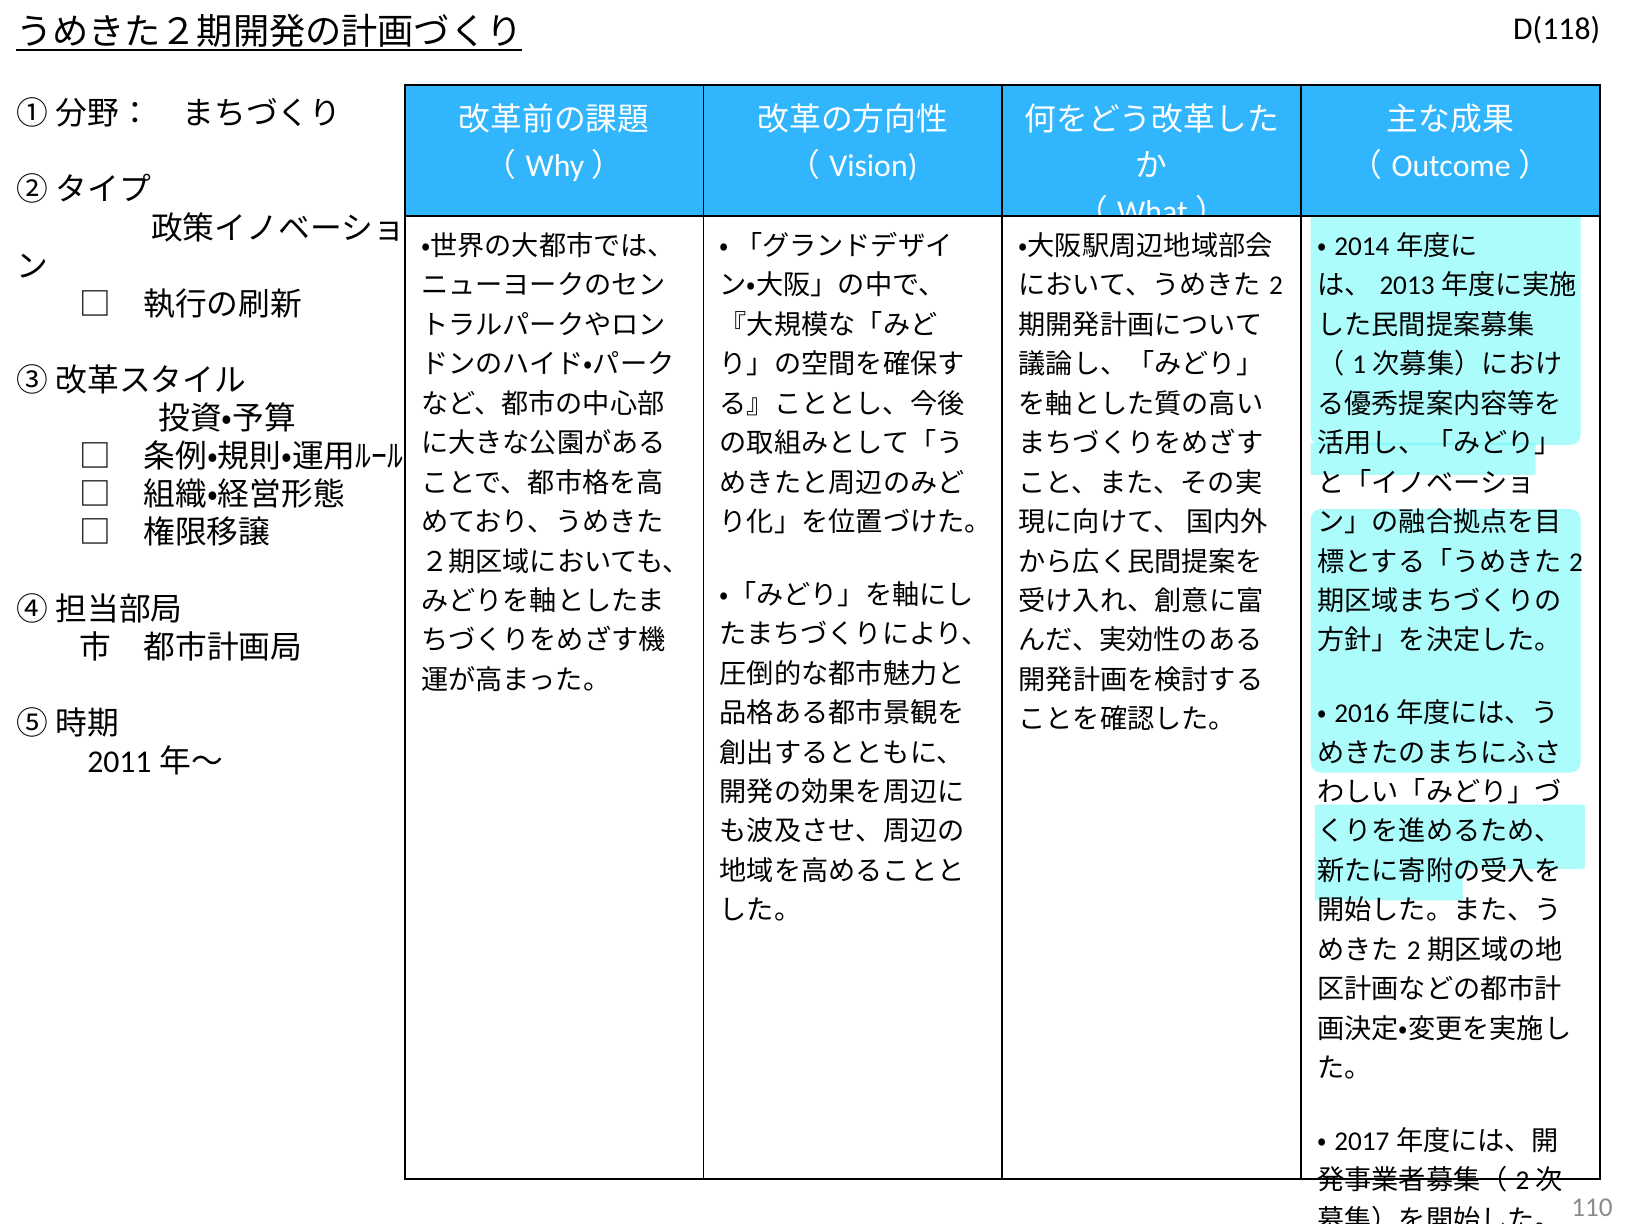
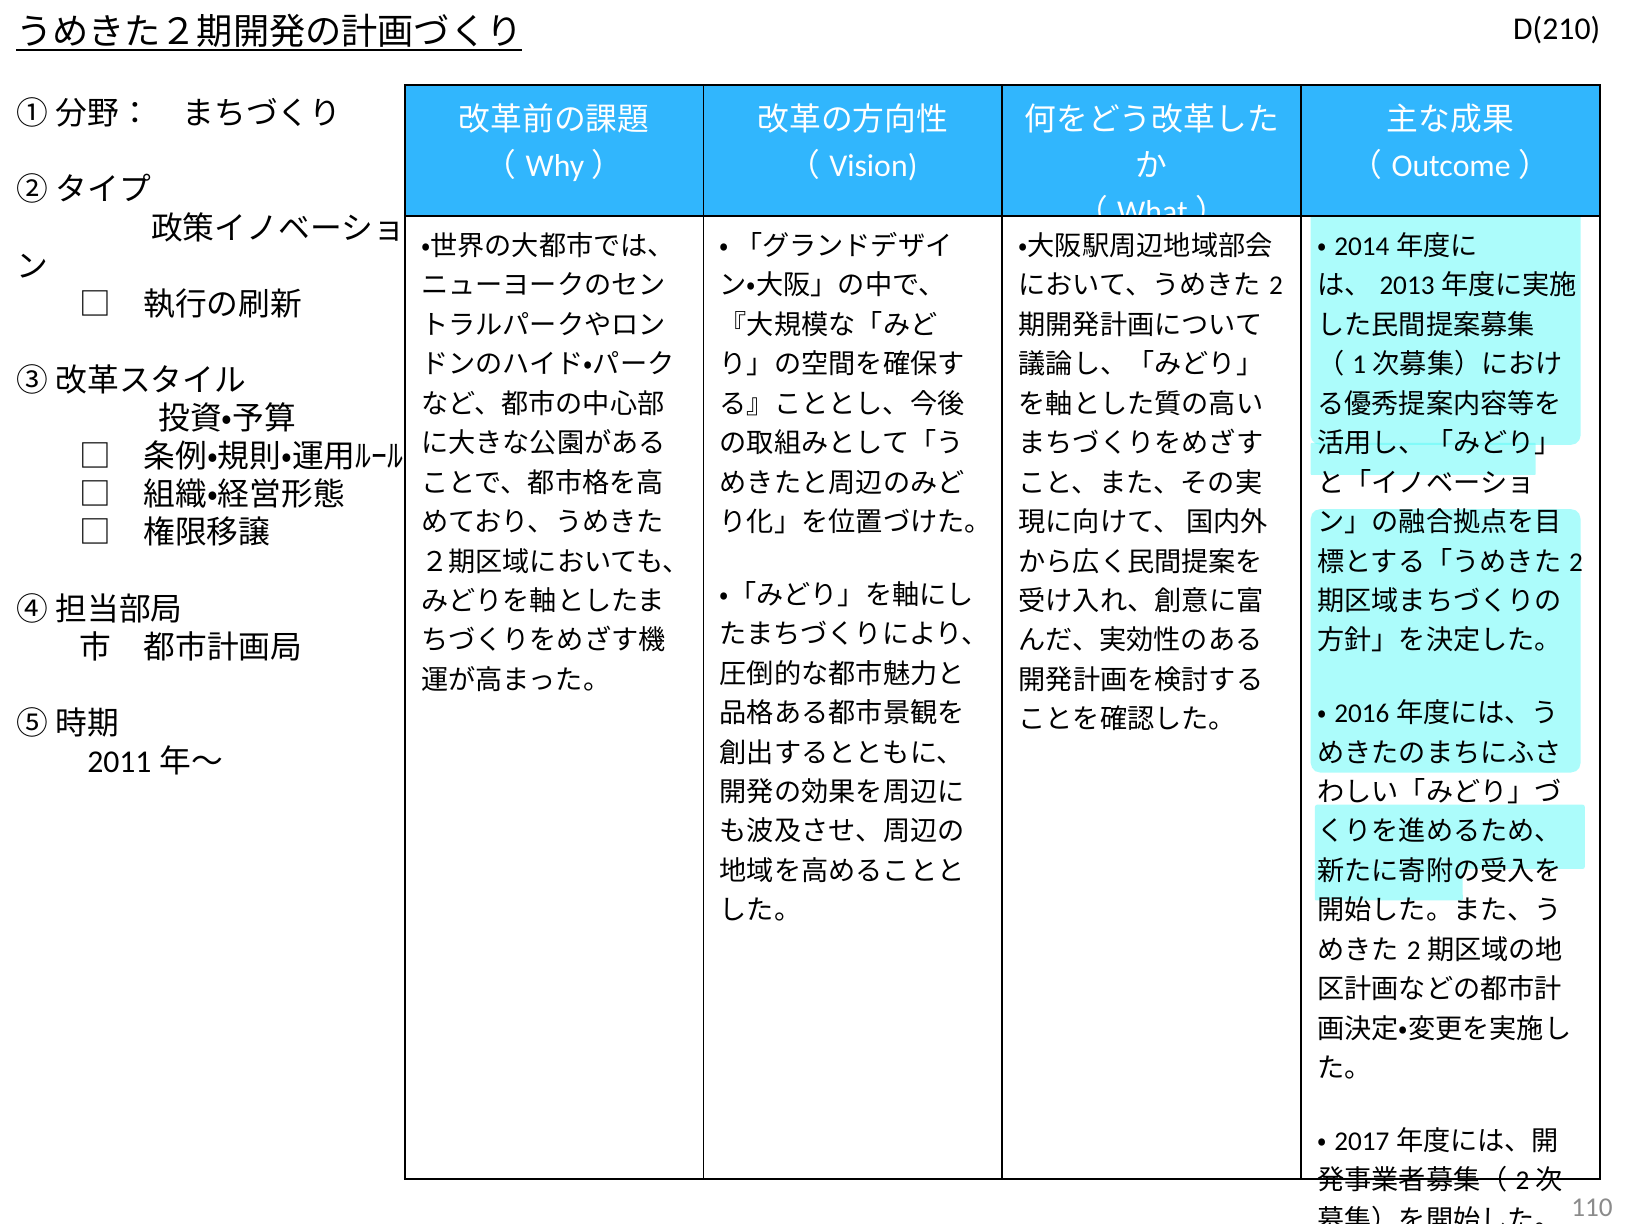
D(118: D(118 -> D(210
